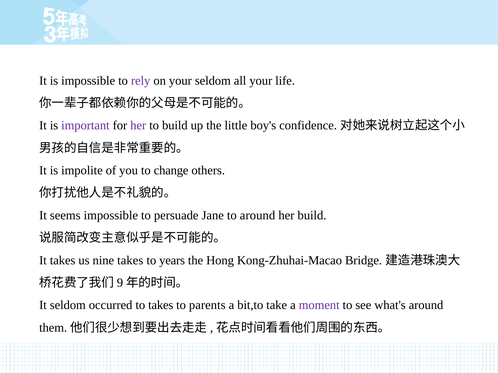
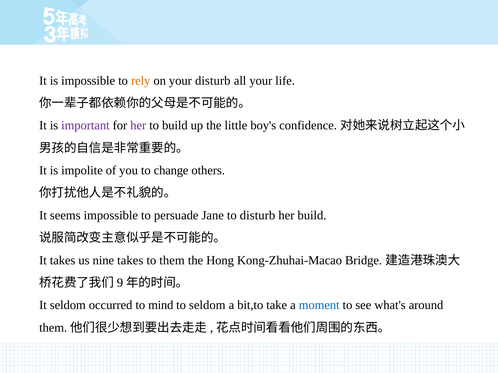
rely colour: purple -> orange
your seldom: seldom -> disturb
to around: around -> disturb
years: years -> them
to takes: takes -> mind
to parents: parents -> seldom
moment colour: purple -> blue
